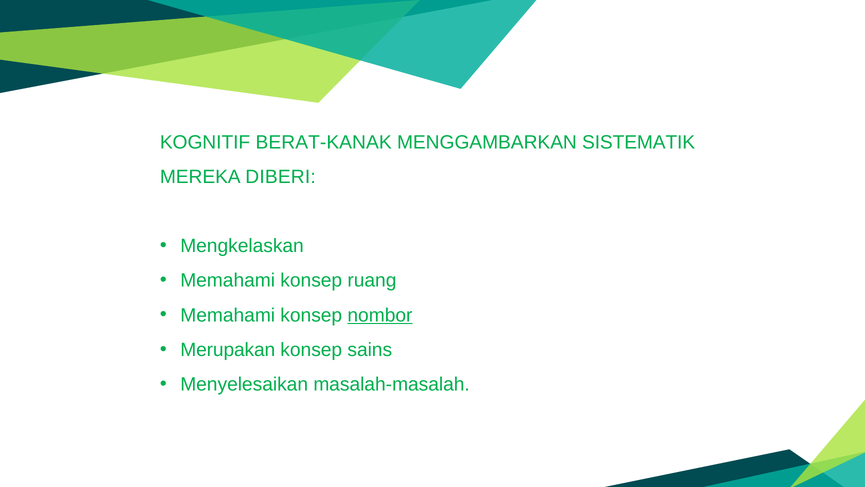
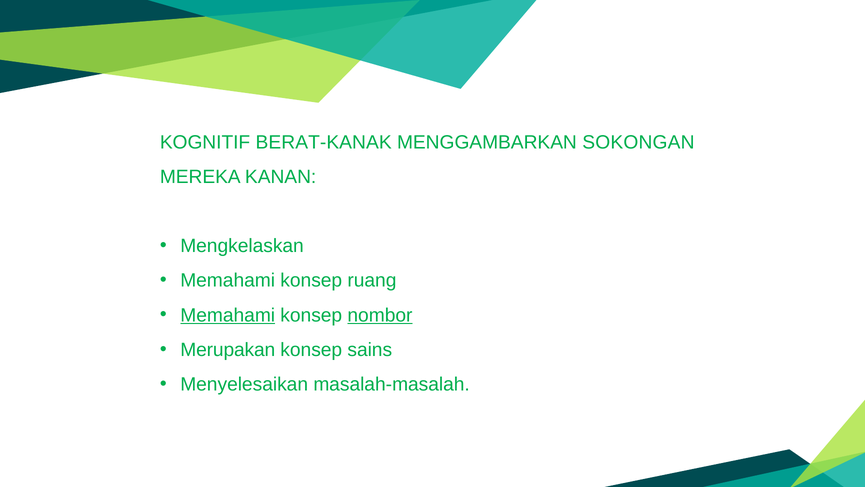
SISTEMATIK: SISTEMATIK -> SOKONGAN
DIBERI: DIBERI -> KANAN
Memahami at (228, 315) underline: none -> present
